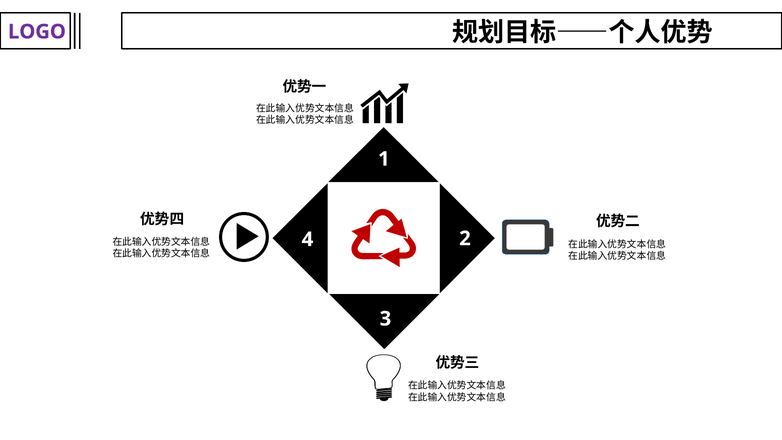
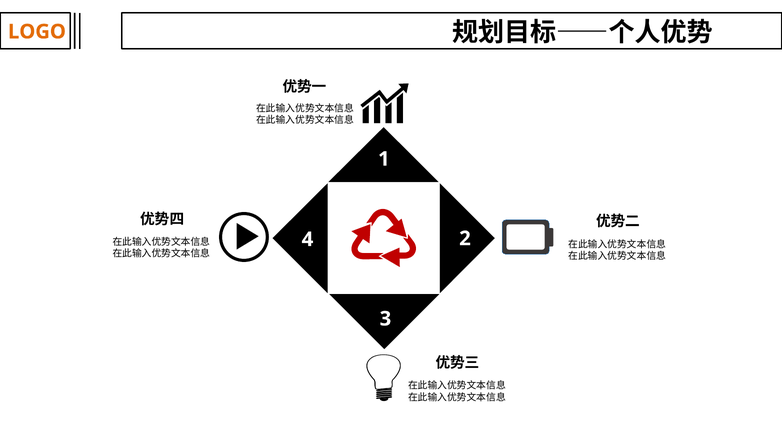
LOGO colour: purple -> orange
